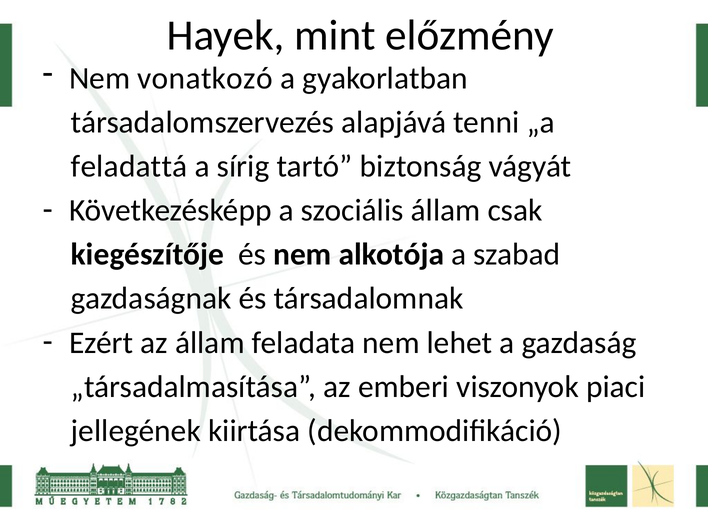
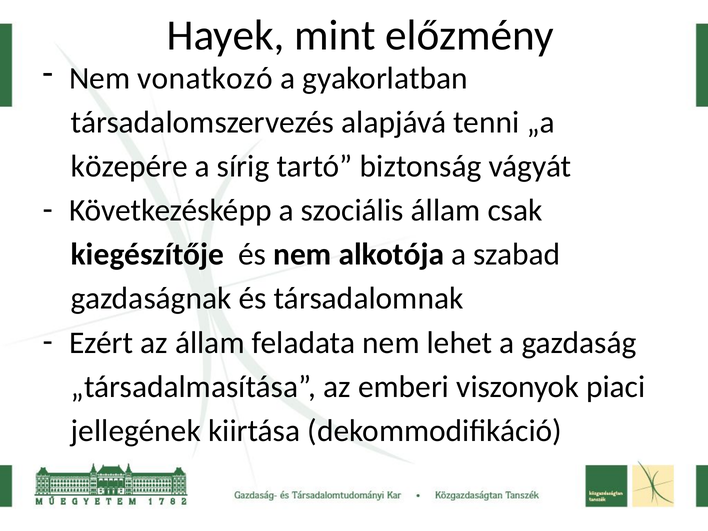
feladattá: feladattá -> közepére
